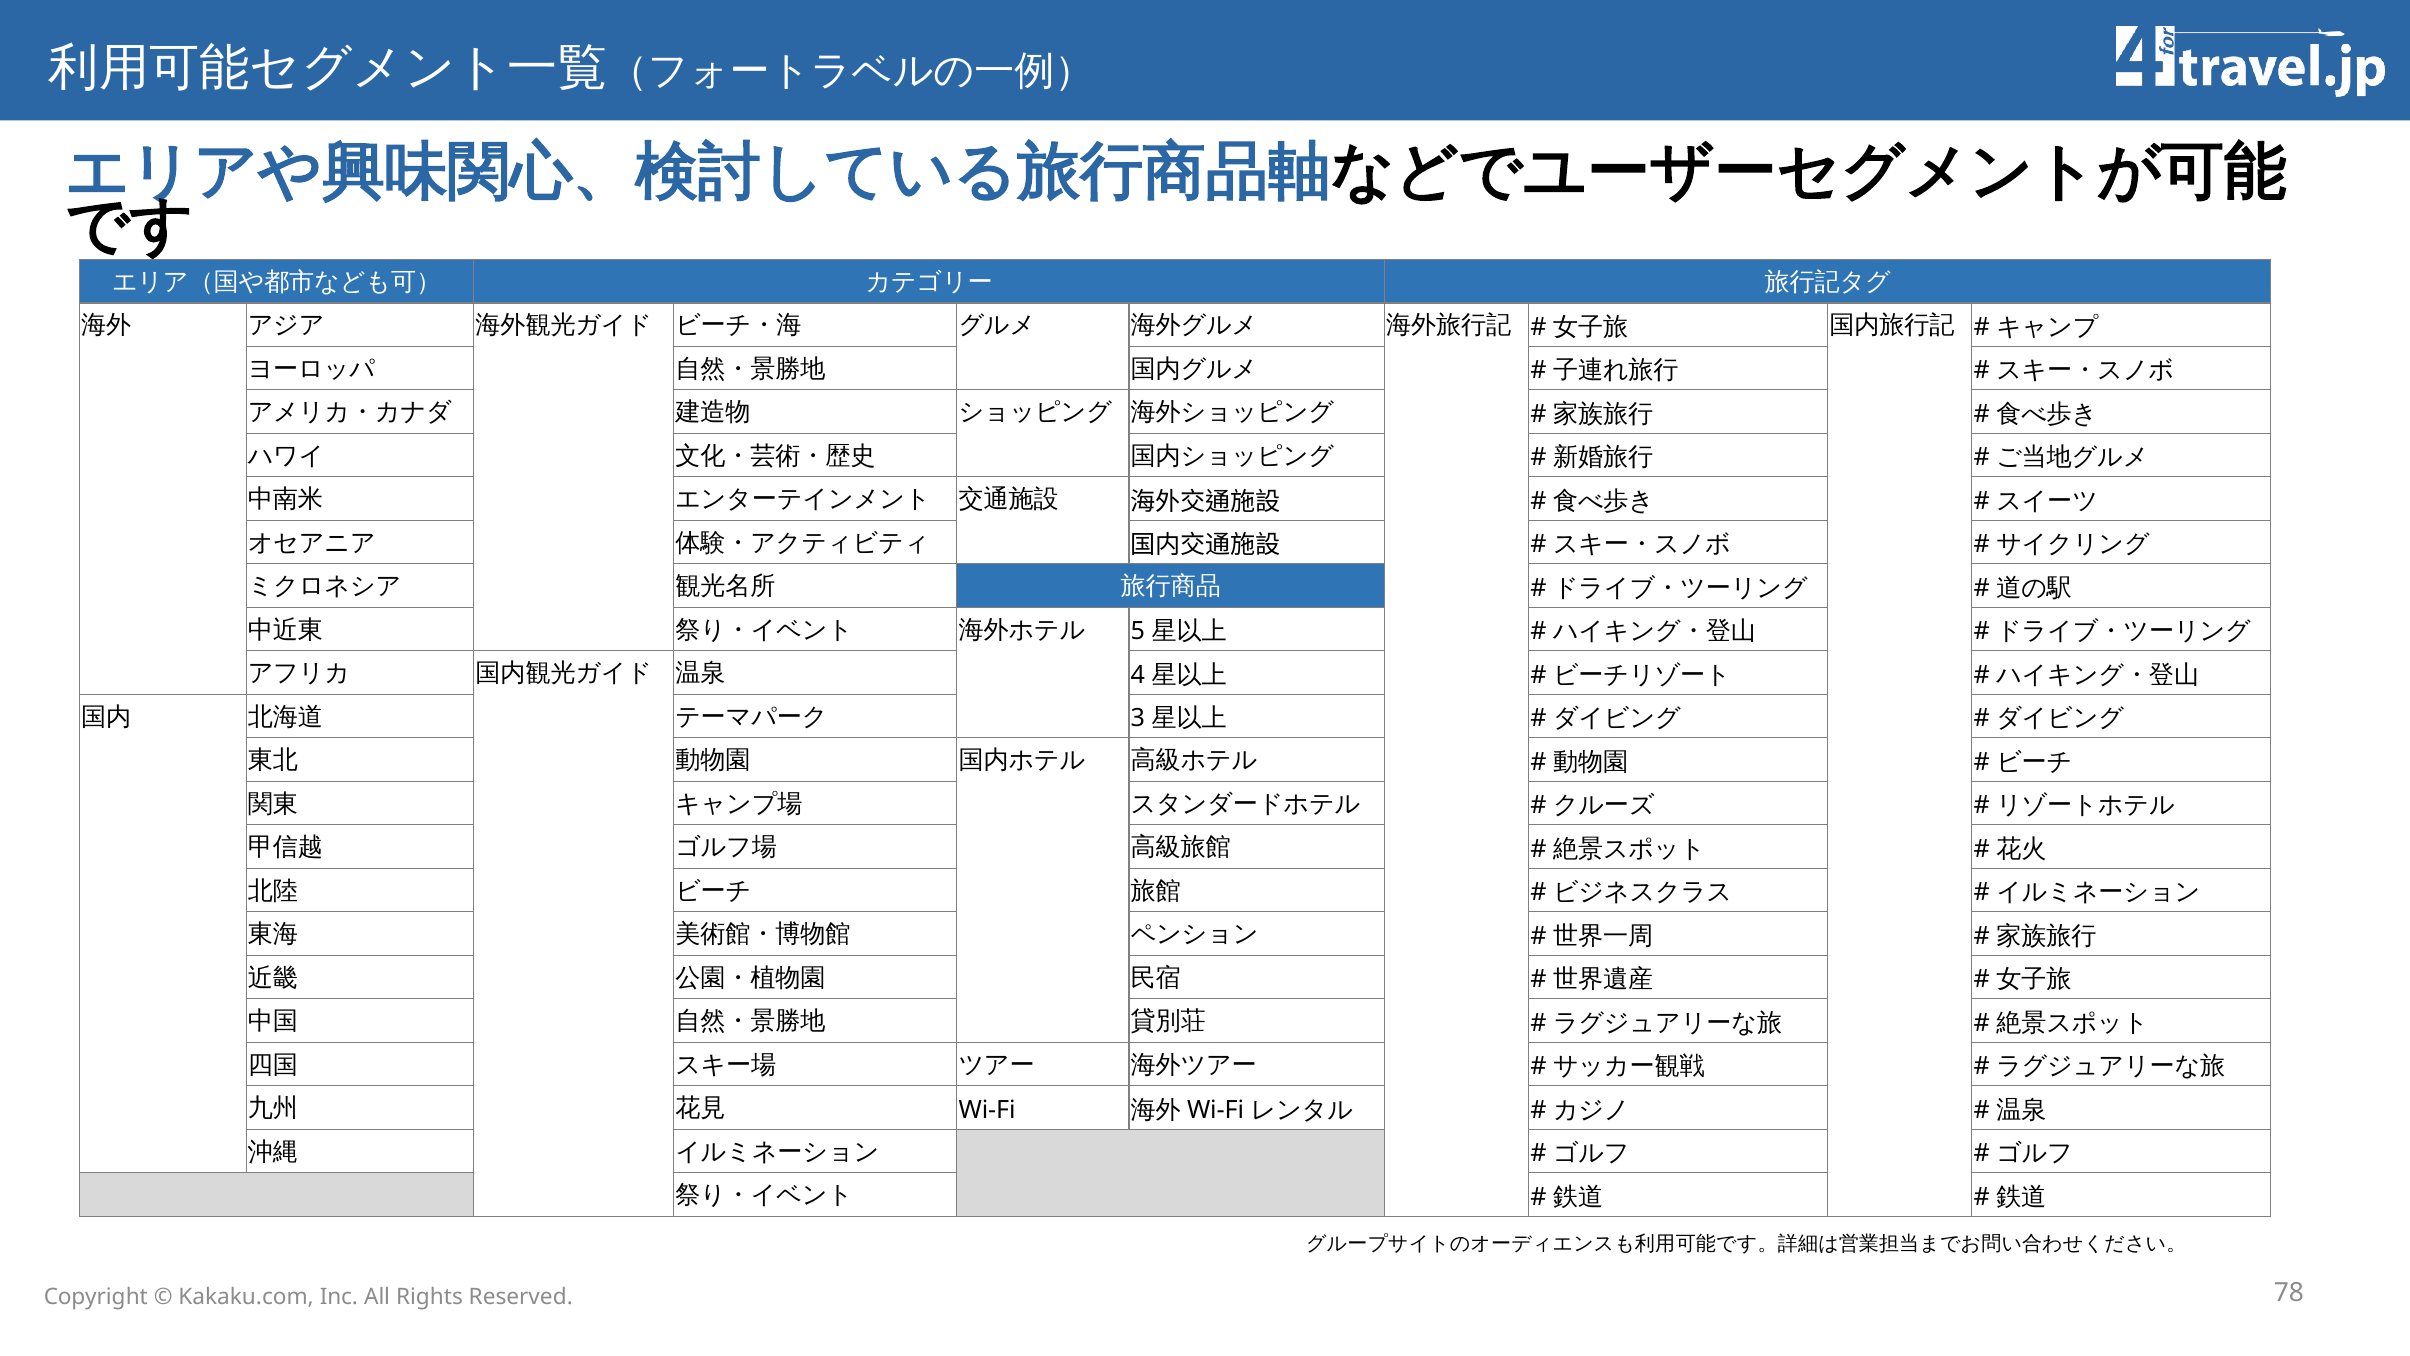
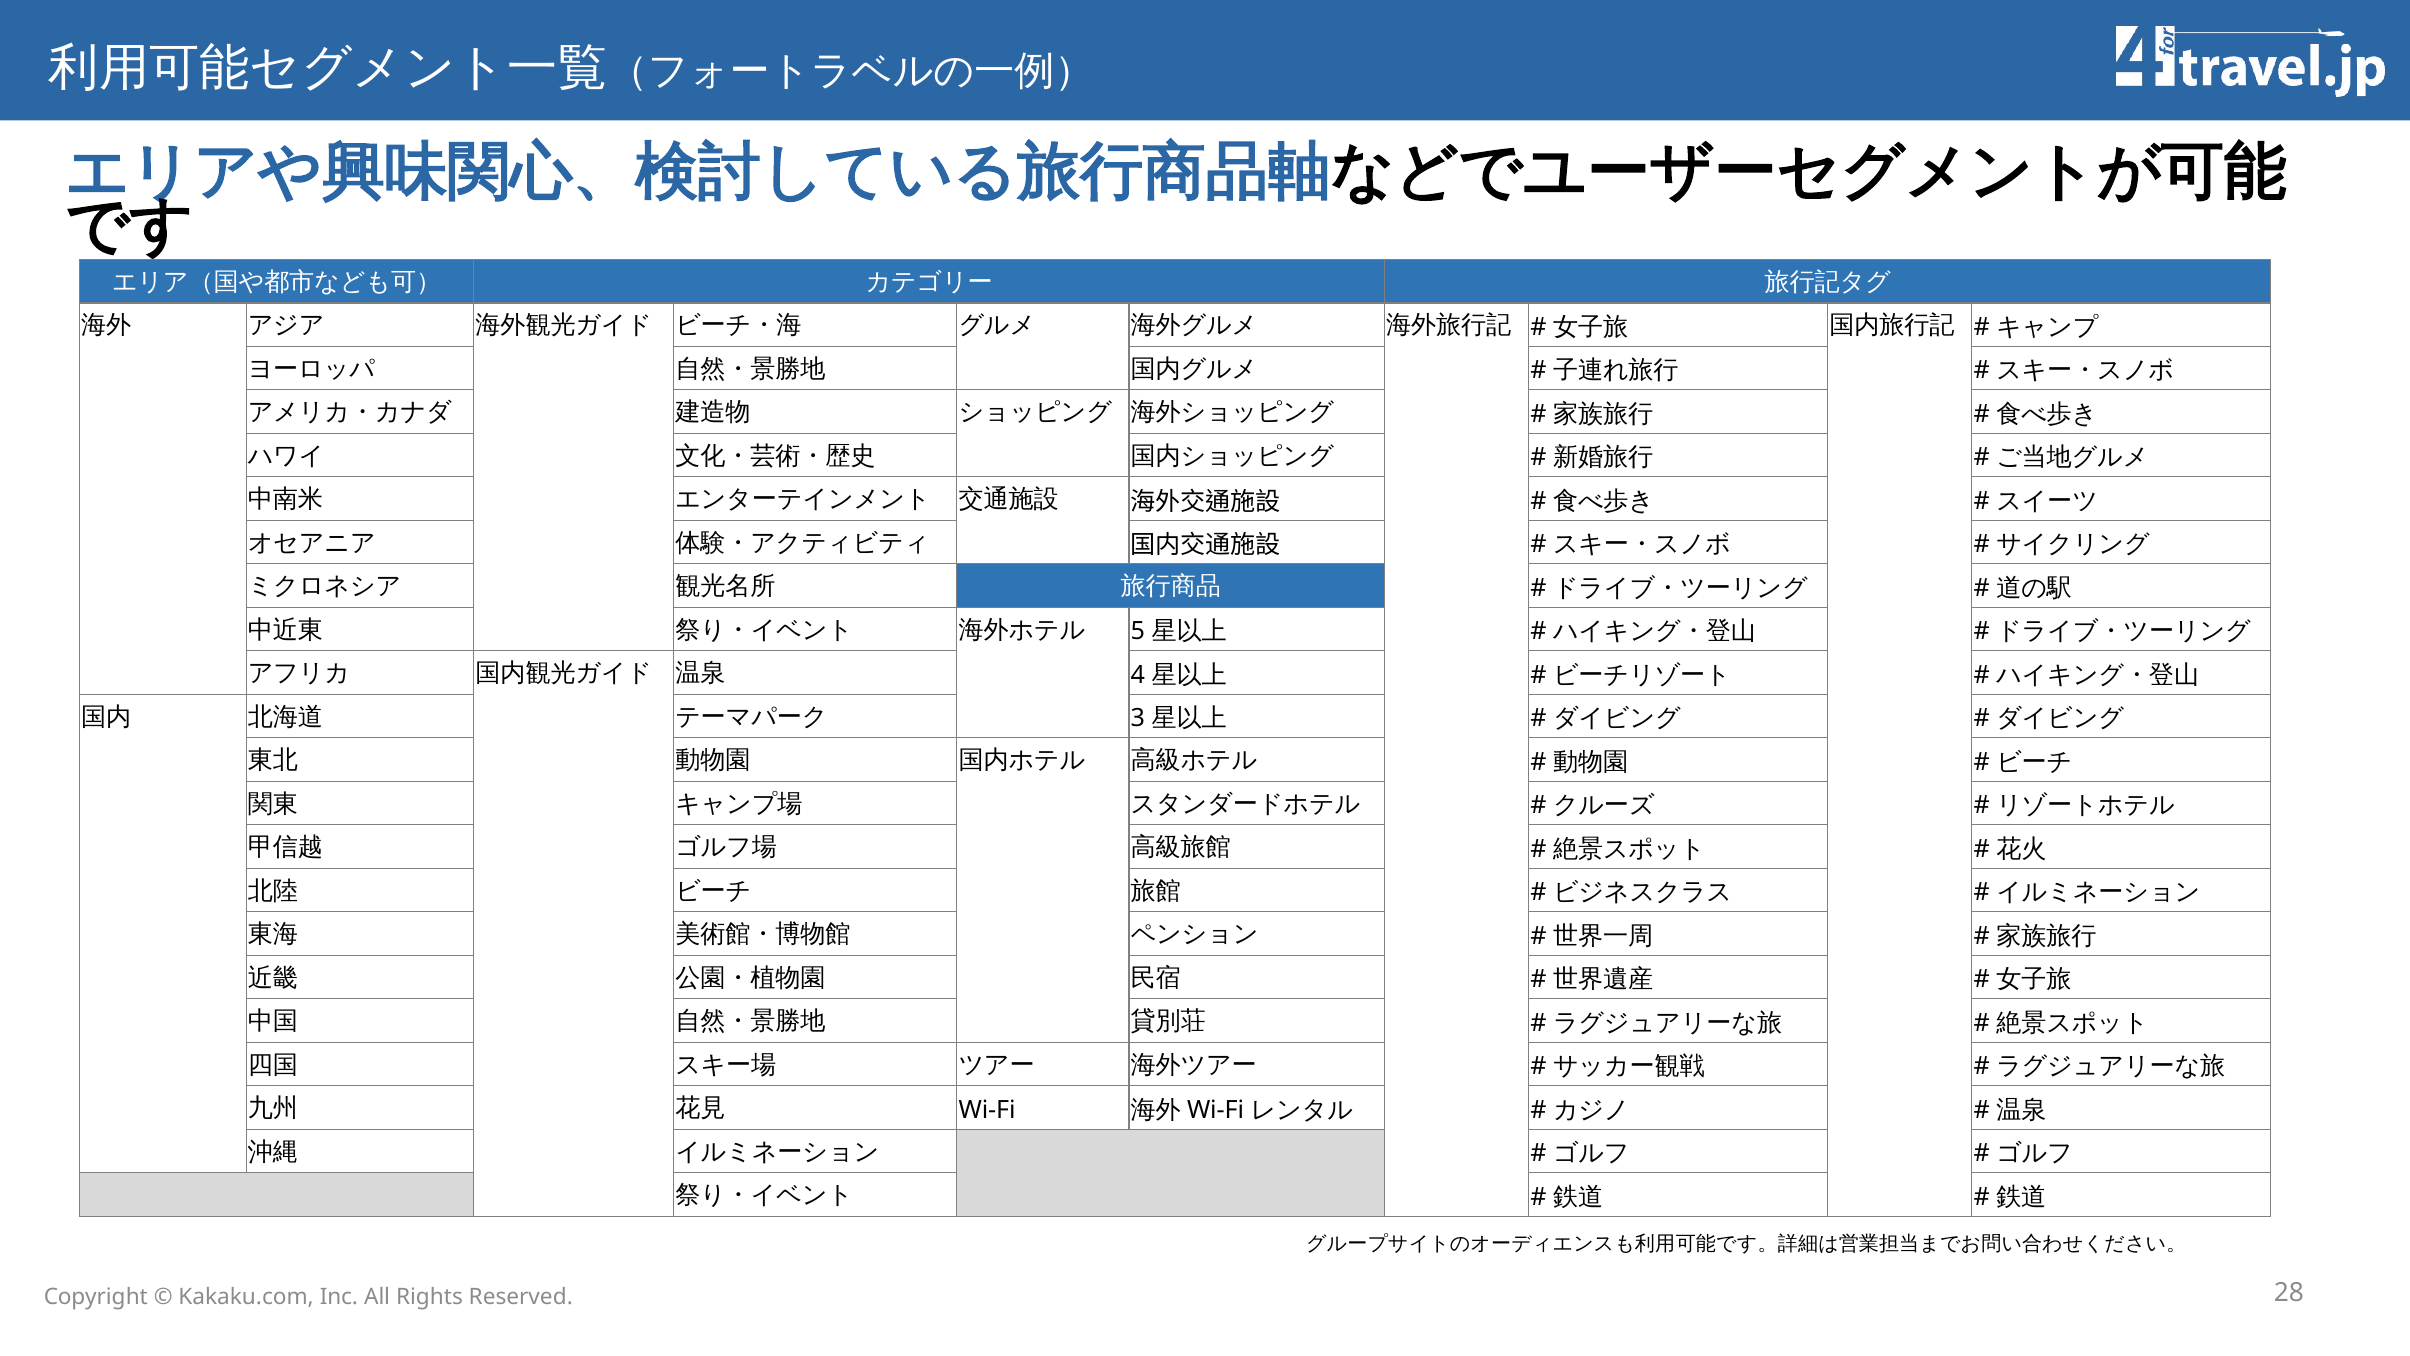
78: 78 -> 28
